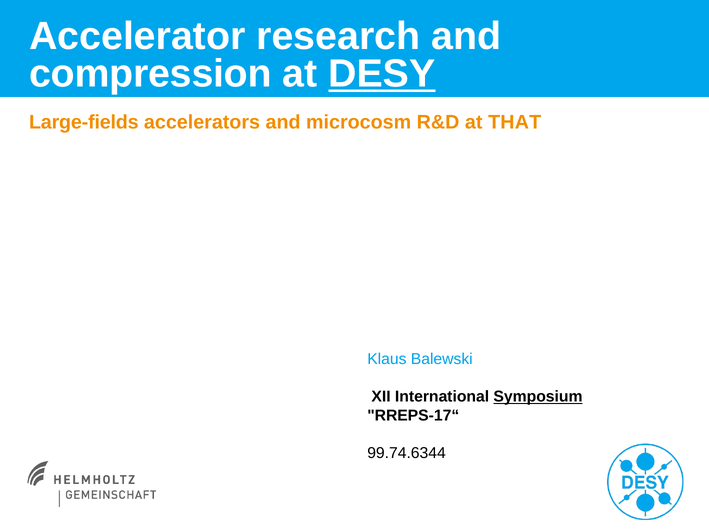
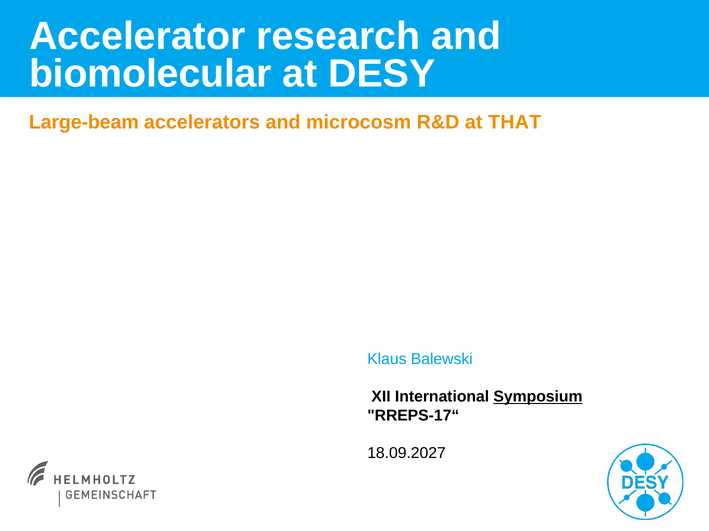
compression: compression -> biomolecular
DESY underline: present -> none
Large-fields: Large-fields -> Large-beam
99.74.6344: 99.74.6344 -> 18.09.2027
